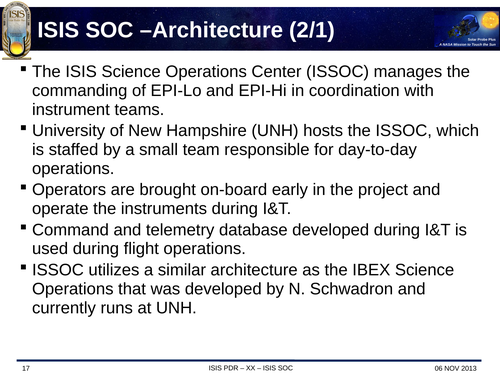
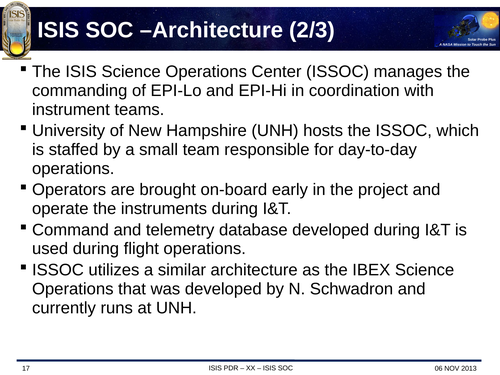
2/1: 2/1 -> 2/3
